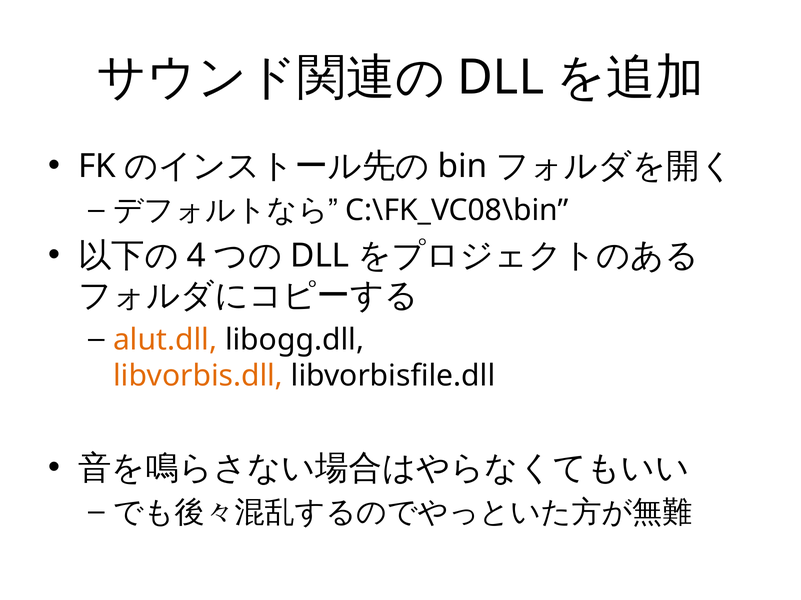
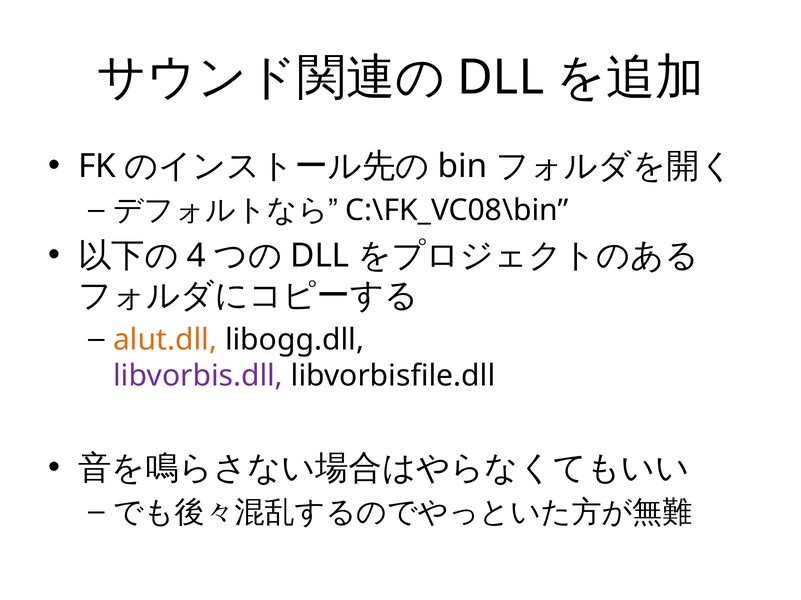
libvorbis.dll colour: orange -> purple
